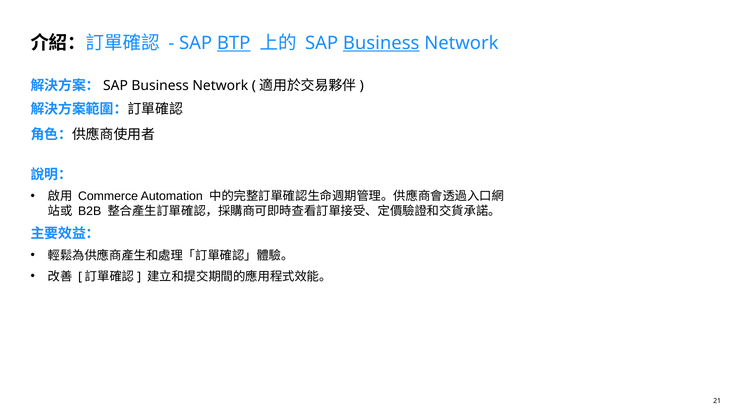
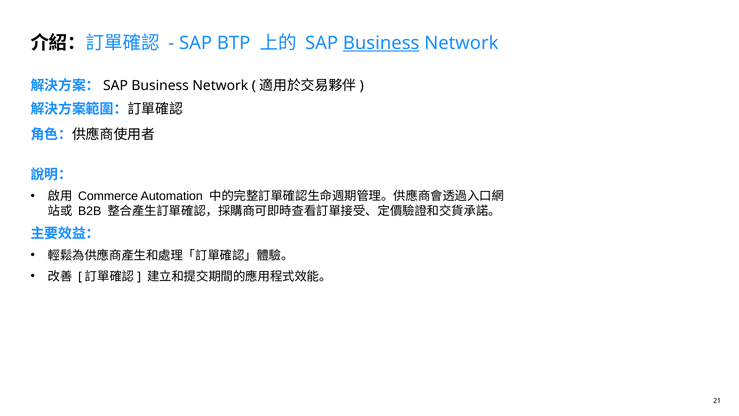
BTP underline: present -> none
